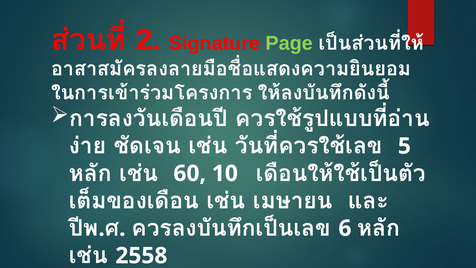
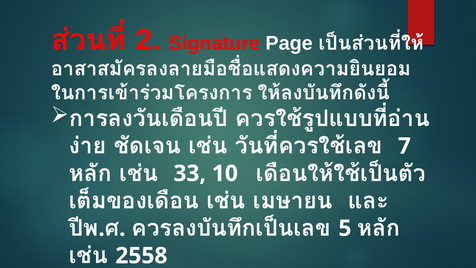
Page colour: light green -> white
5: 5 -> 7
60: 60 -> 33
6: 6 -> 5
